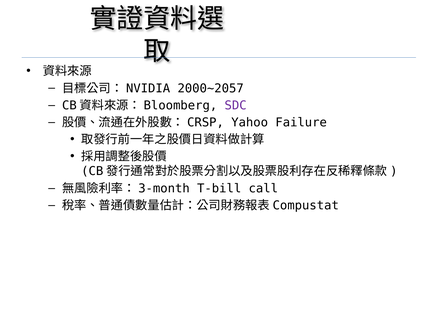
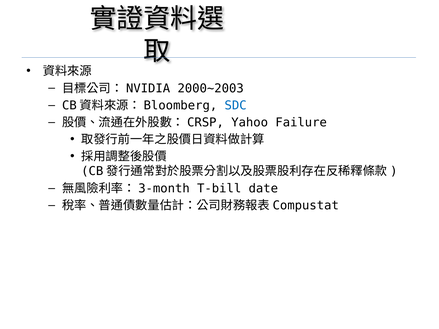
2000~2057: 2000~2057 -> 2000~2003
SDC colour: purple -> blue
call: call -> date
